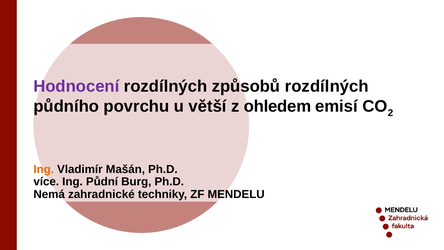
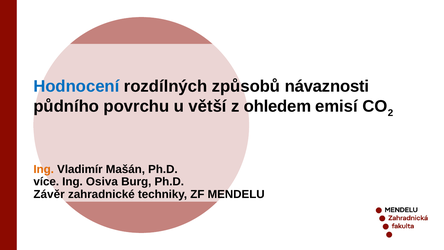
Hodnocení colour: purple -> blue
způsobů rozdílných: rozdílných -> návaznosti
Půdní: Půdní -> Osiva
Nemá: Nemá -> Závěr
